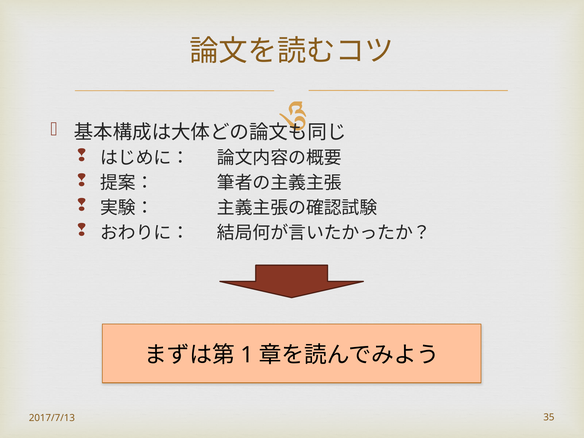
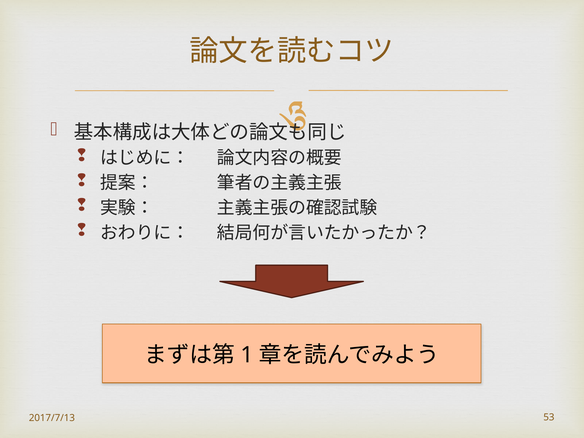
35: 35 -> 53
